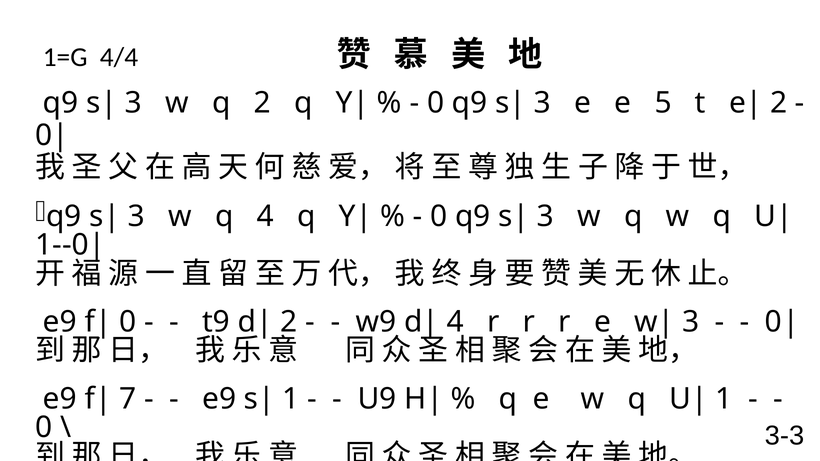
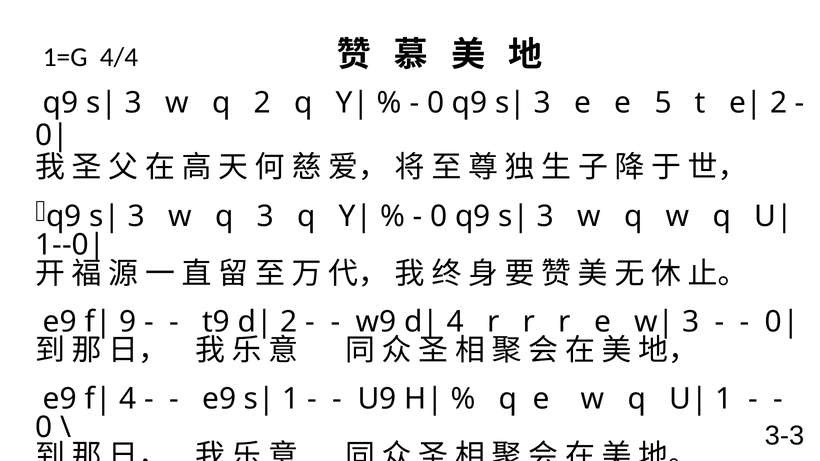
q 4: 4 -> 3
0 at (128, 322): 0 -> 9
7 at (128, 399): 7 -> 4
